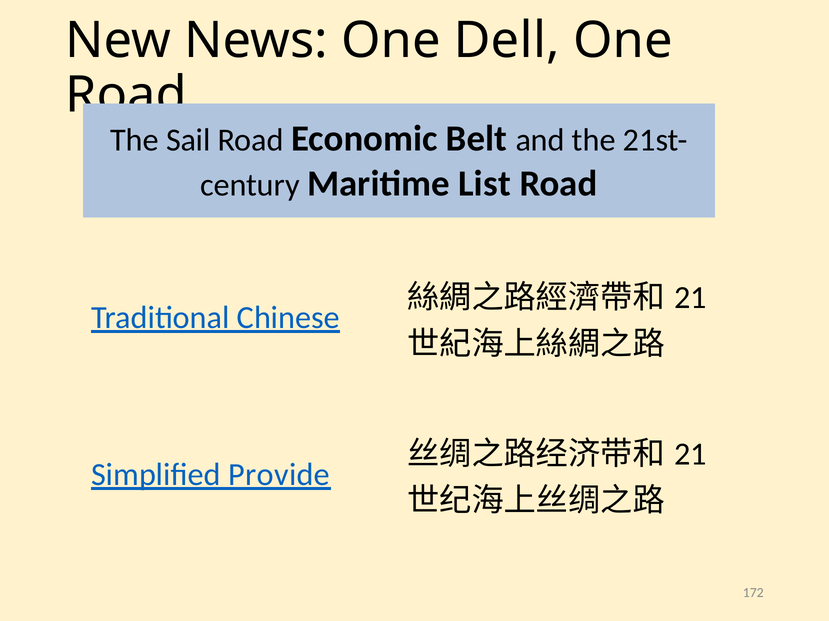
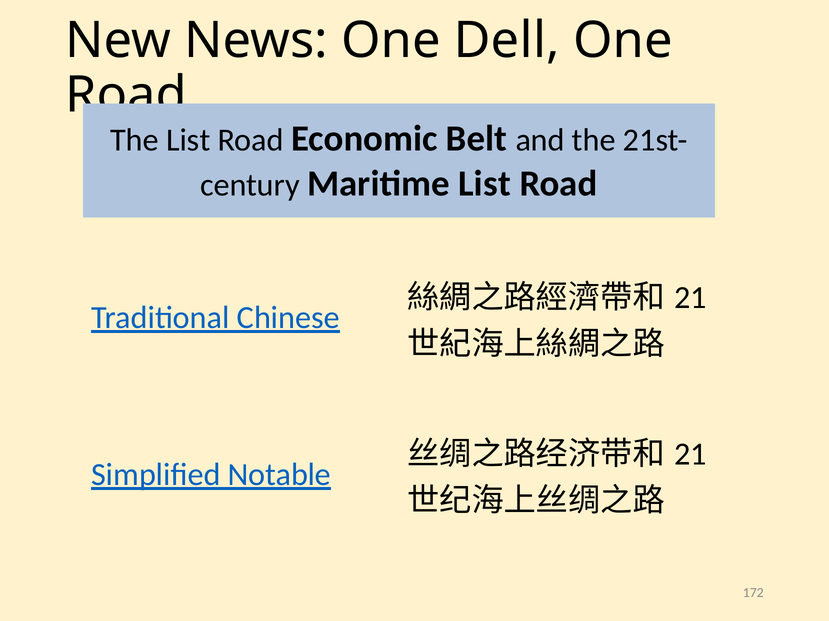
The Sail: Sail -> List
Provide: Provide -> Notable
